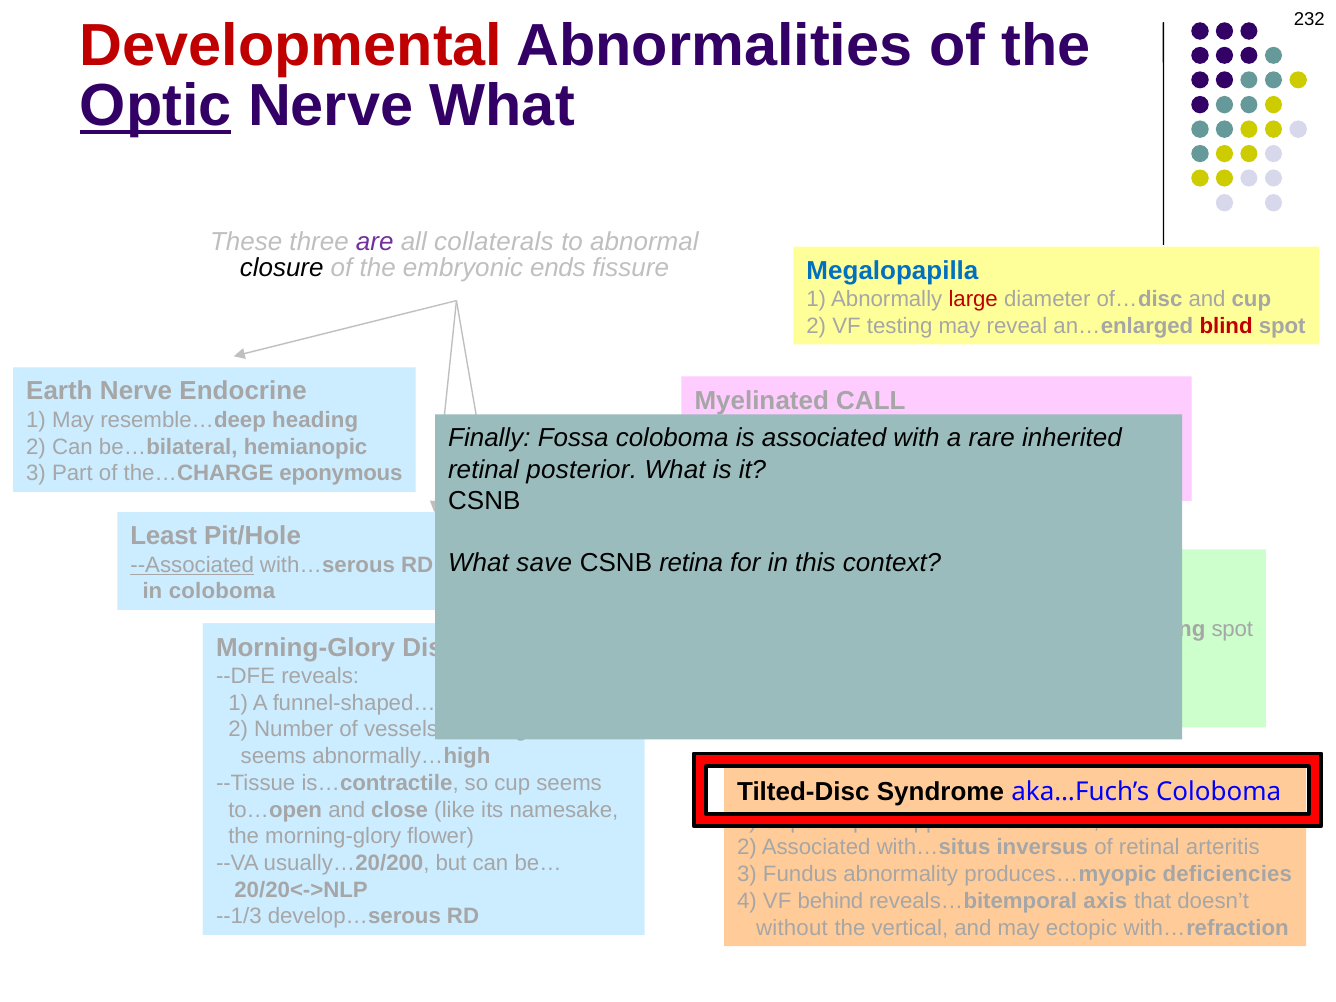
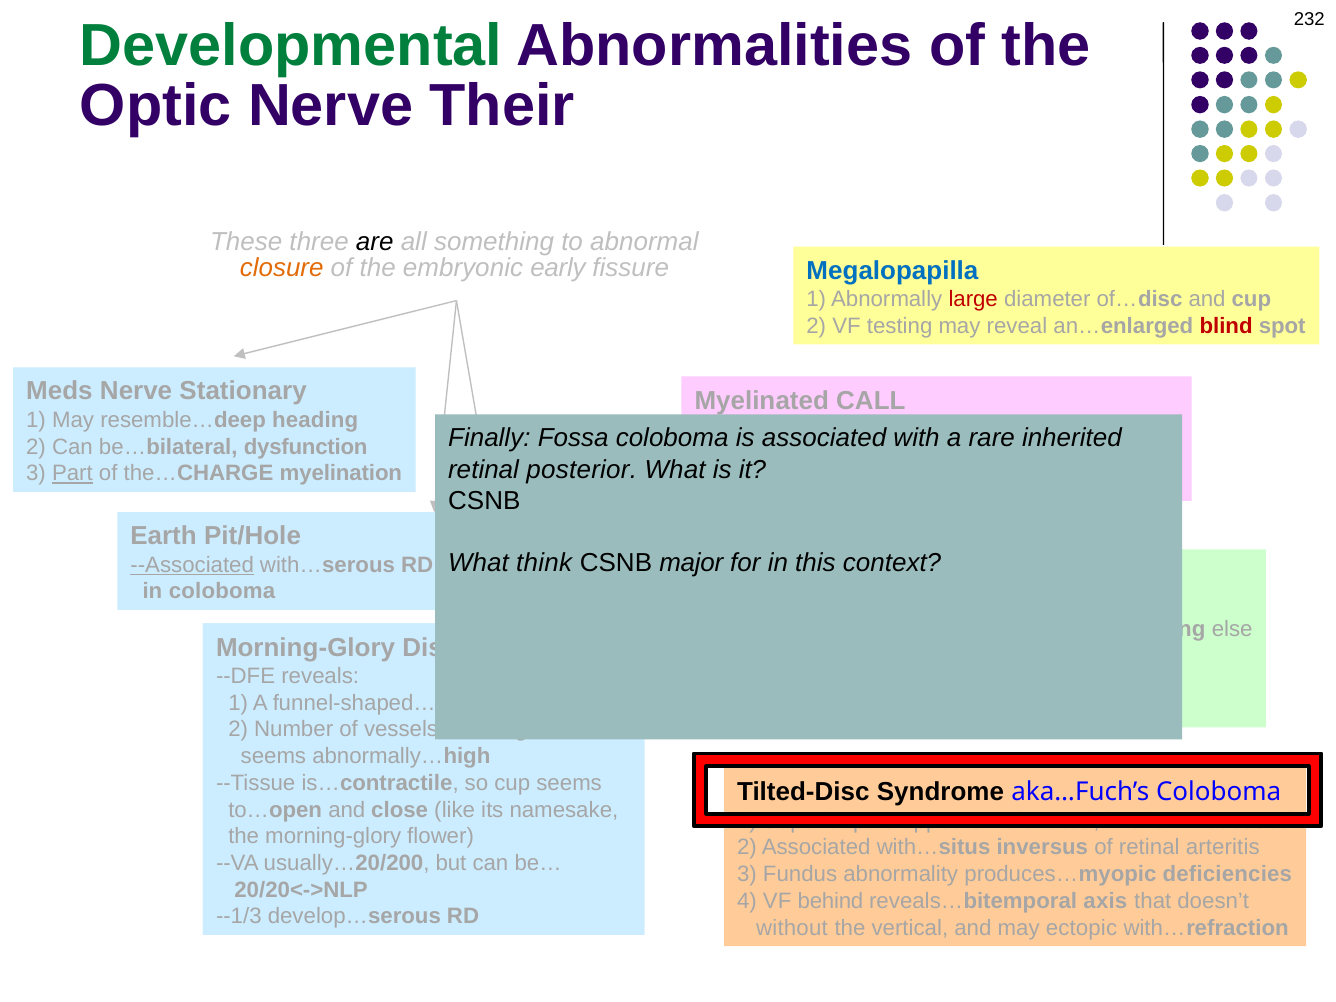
Developmental colour: red -> green
Optic at (156, 106) underline: present -> none
Nerve What: What -> Their
are colour: purple -> black
collaterals: collaterals -> something
closure colour: black -> orange
embryonic ends: ends -> early
Earth: Earth -> Meds
Nerve Endocrine: Endocrine -> Stationary
hemianopic: hemianopic -> dysfunction
Part underline: none -> present
eponymous: eponymous -> myelination
Least: Least -> Earth
save: save -> think
retina: retina -> major
spot at (1232, 629): spot -> else
